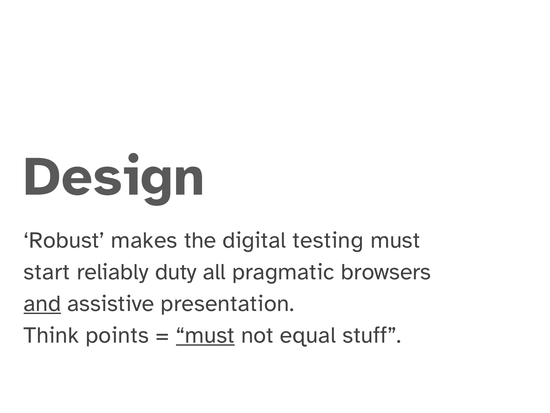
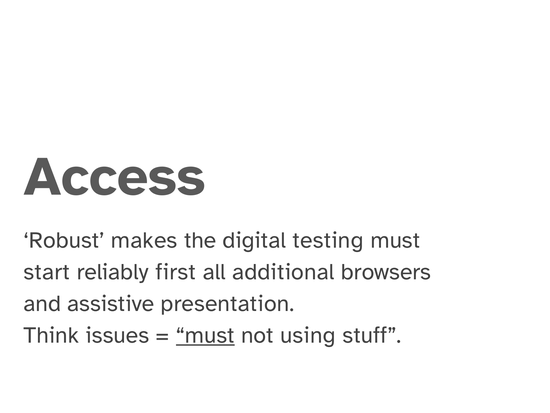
Design: Design -> Access
duty: duty -> first
pragmatic: pragmatic -> additional
and underline: present -> none
points: points -> issues
equal: equal -> using
